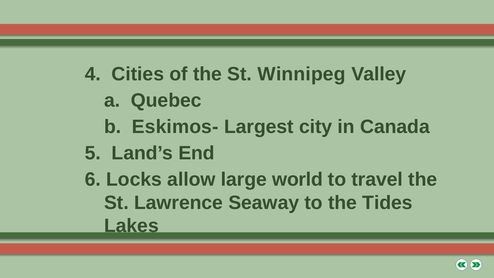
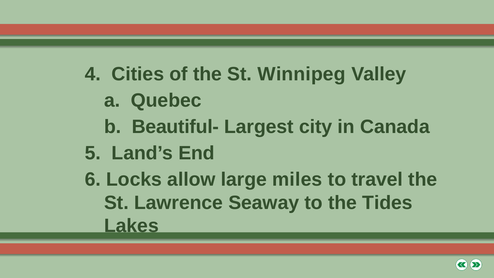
Eskimos-: Eskimos- -> Beautiful-
world: world -> miles
